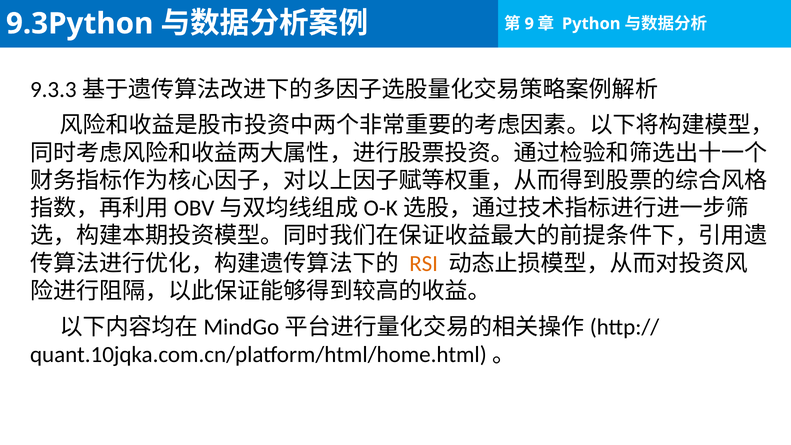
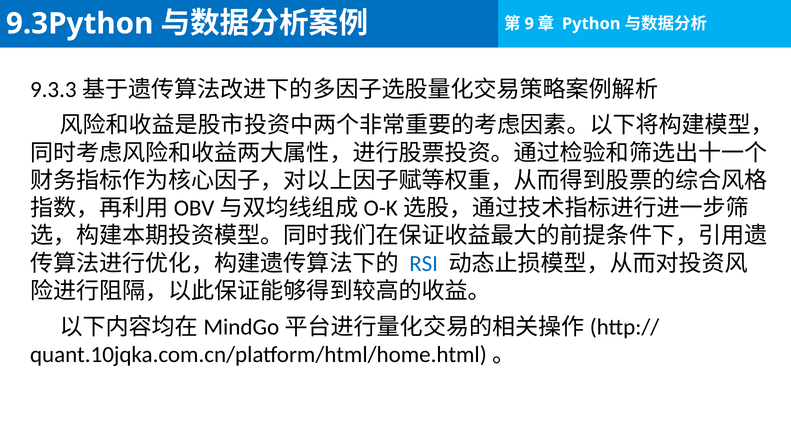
RSI colour: orange -> blue
